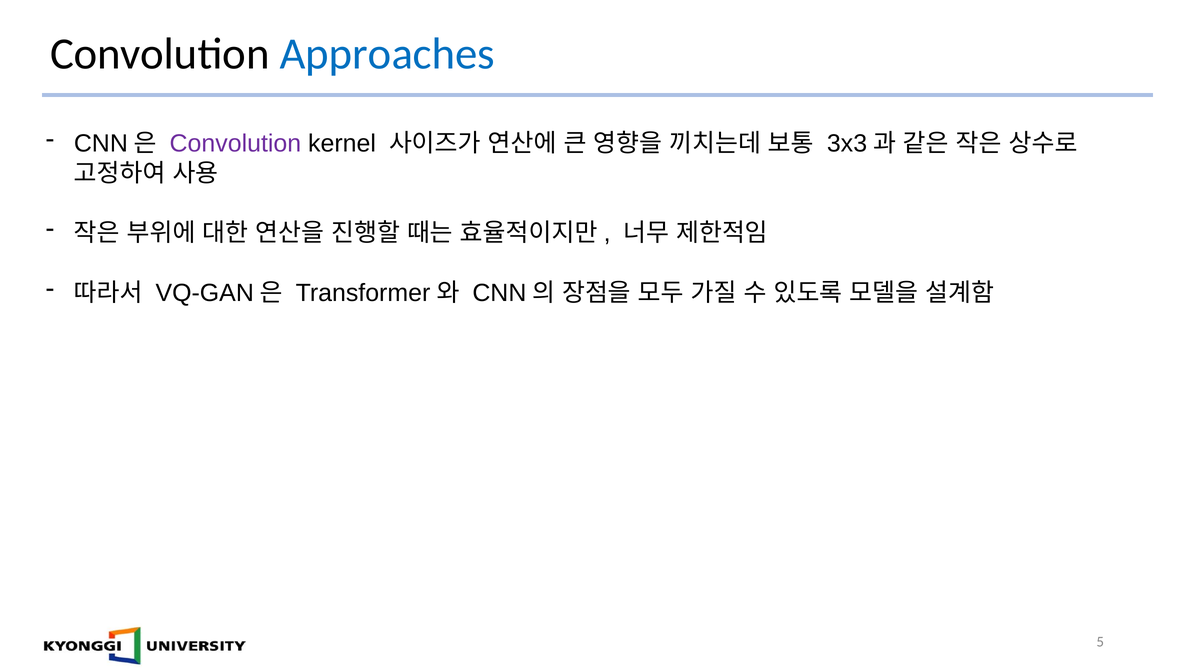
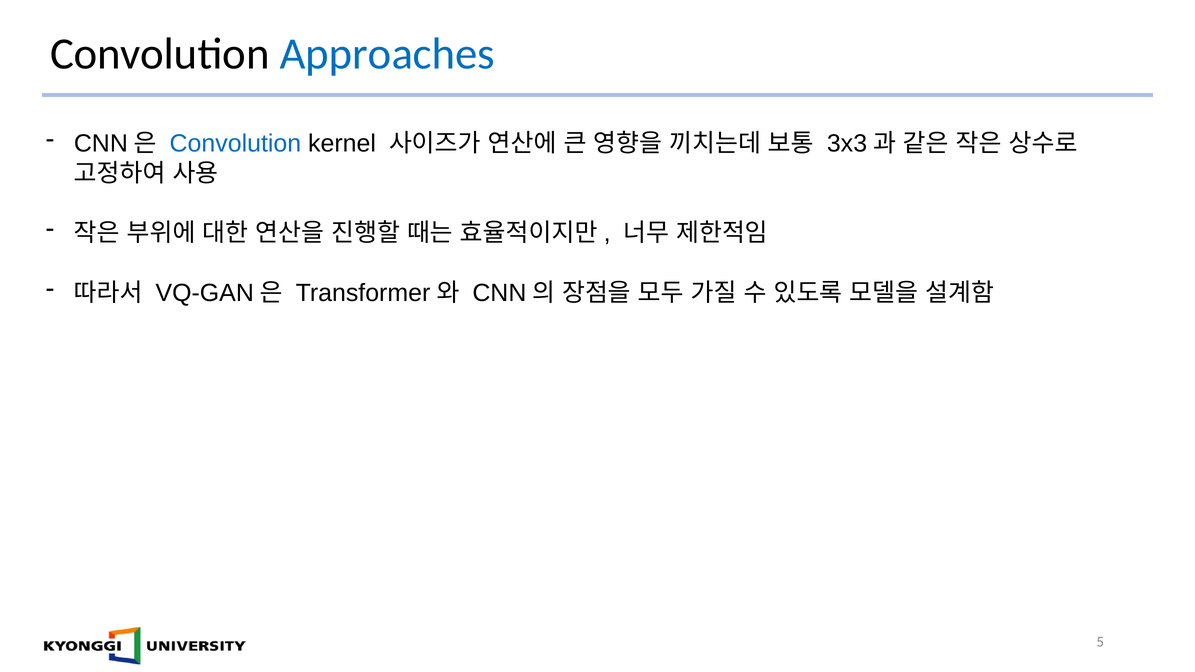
Convolution at (235, 144) colour: purple -> blue
